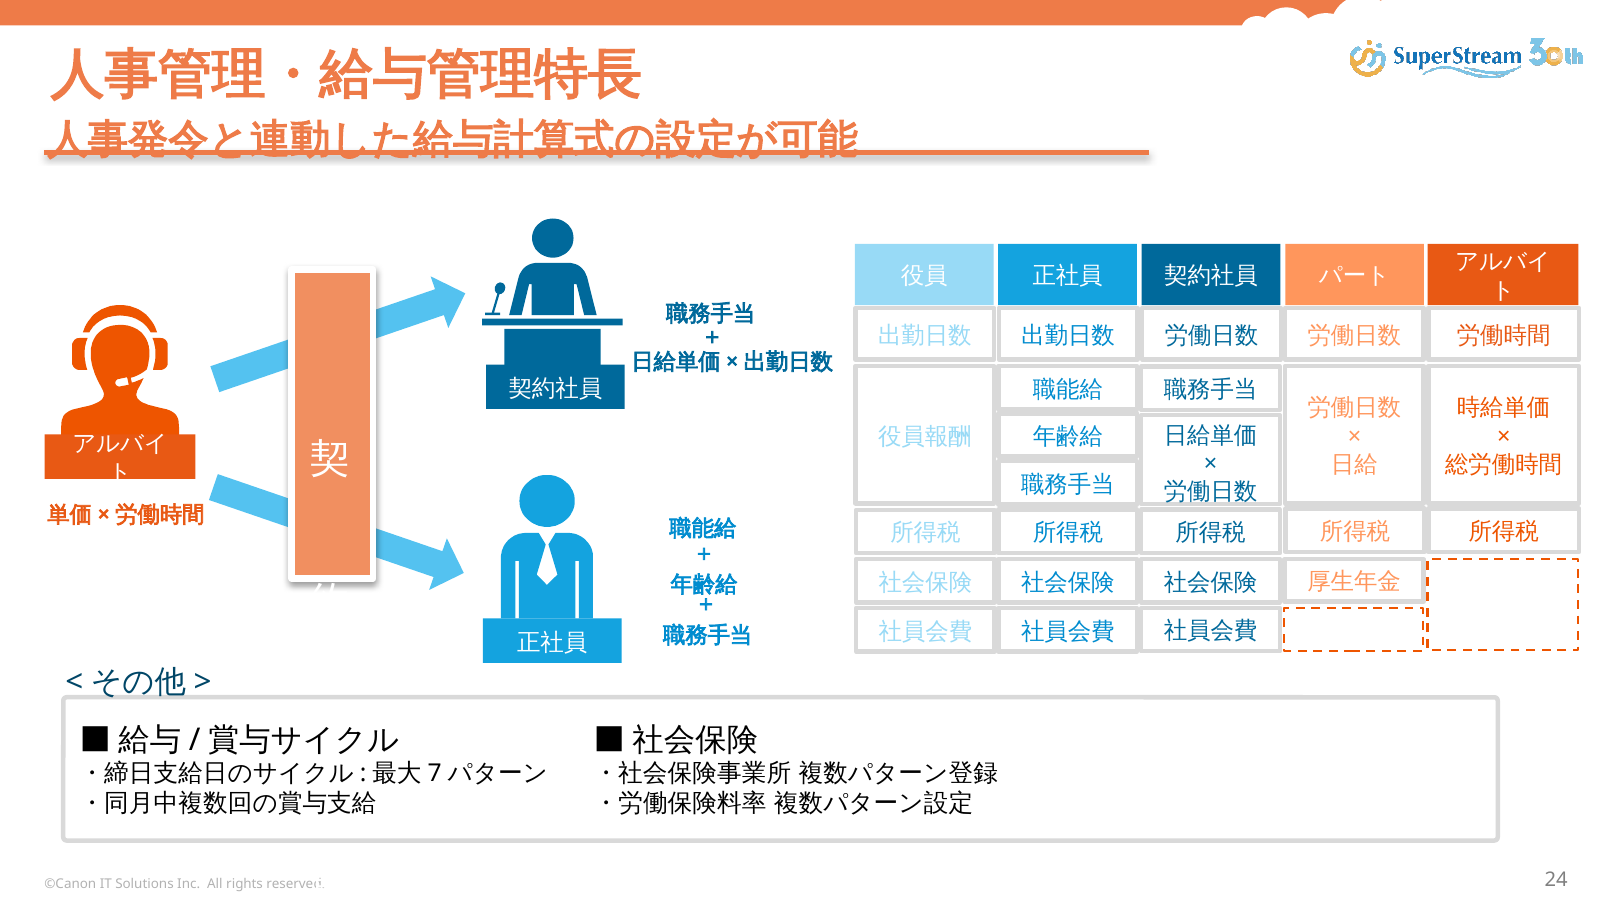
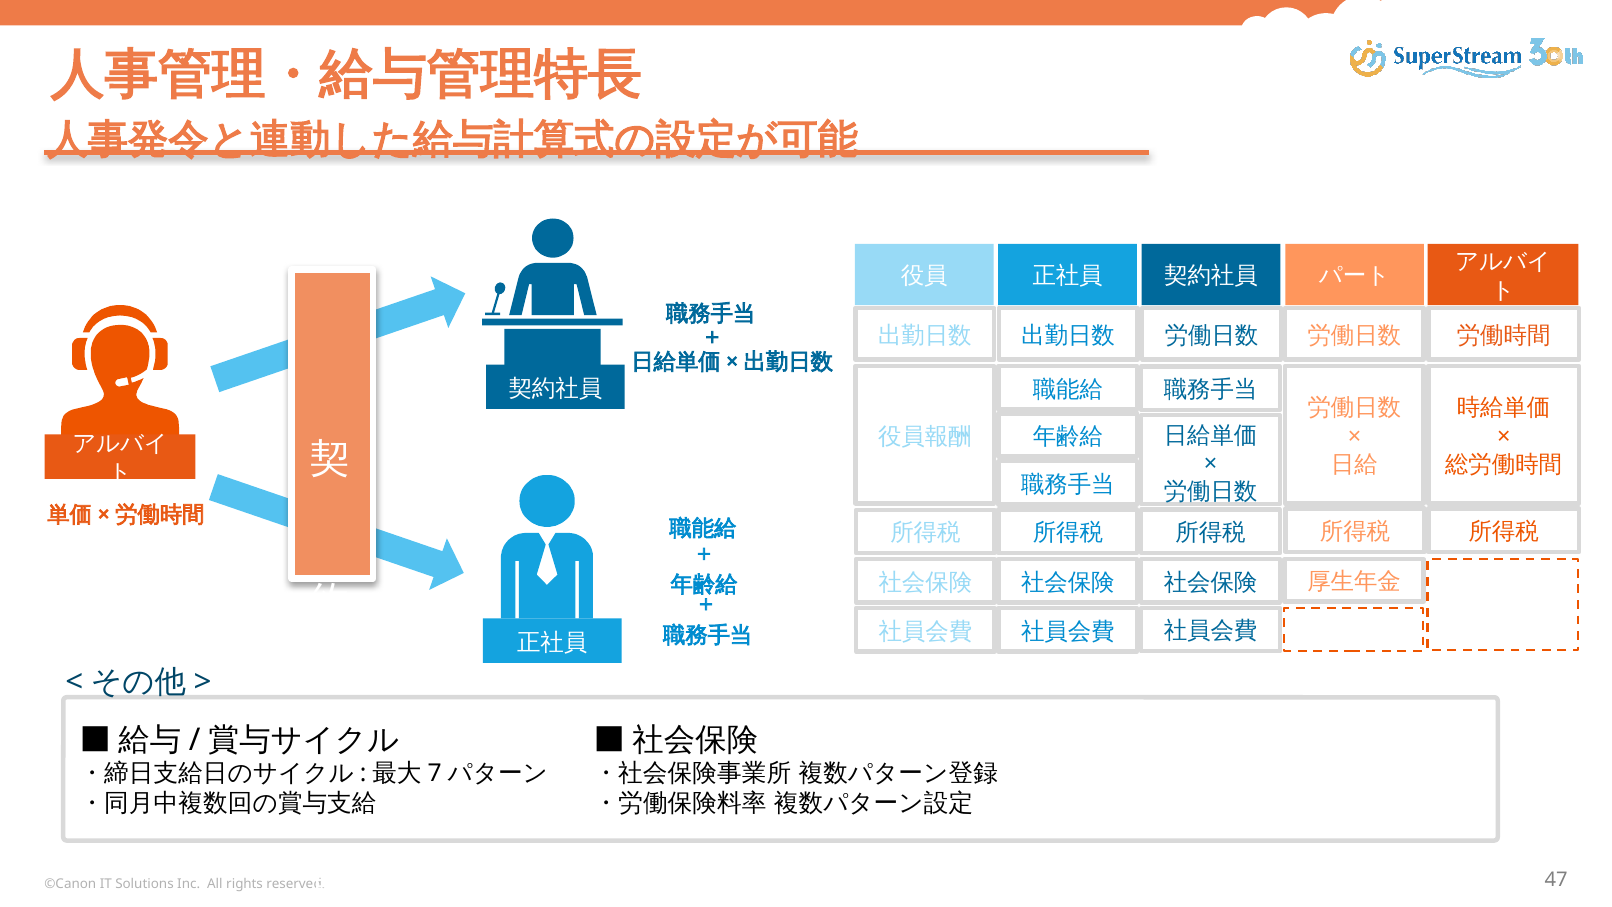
24: 24 -> 47
